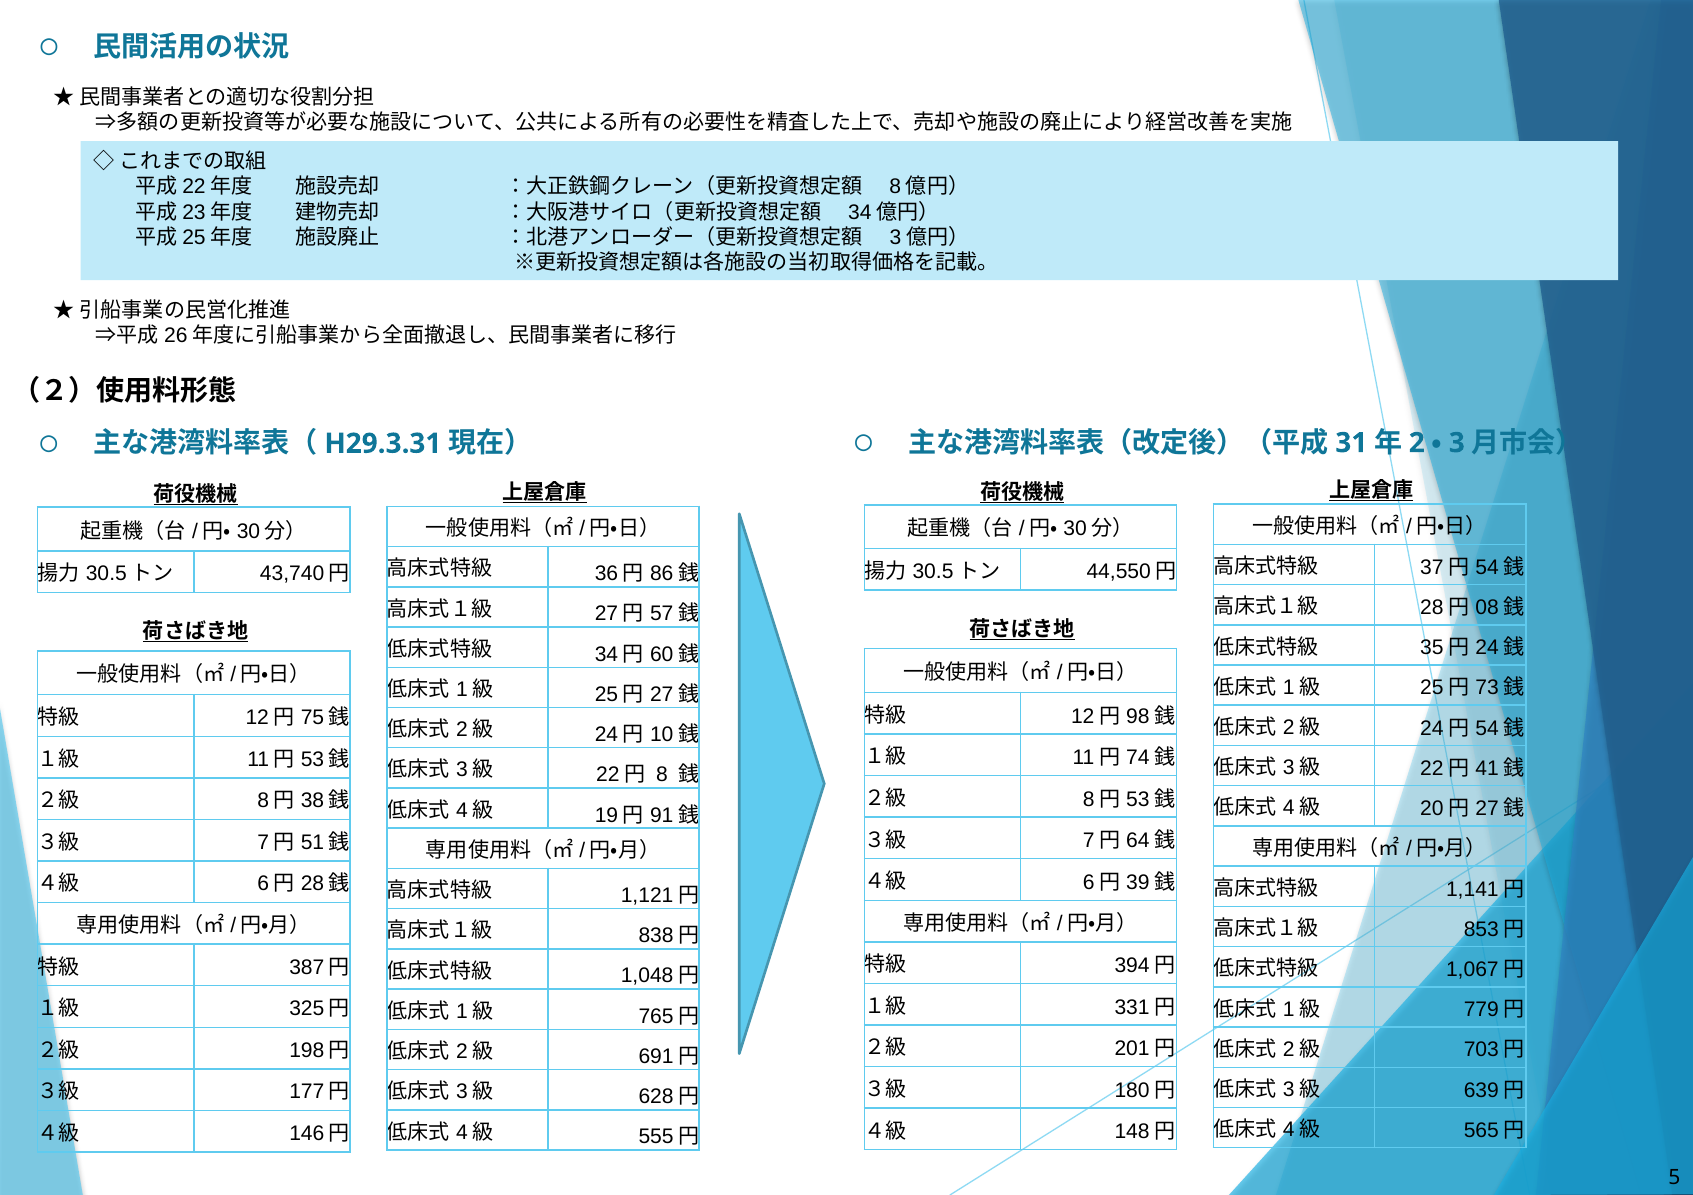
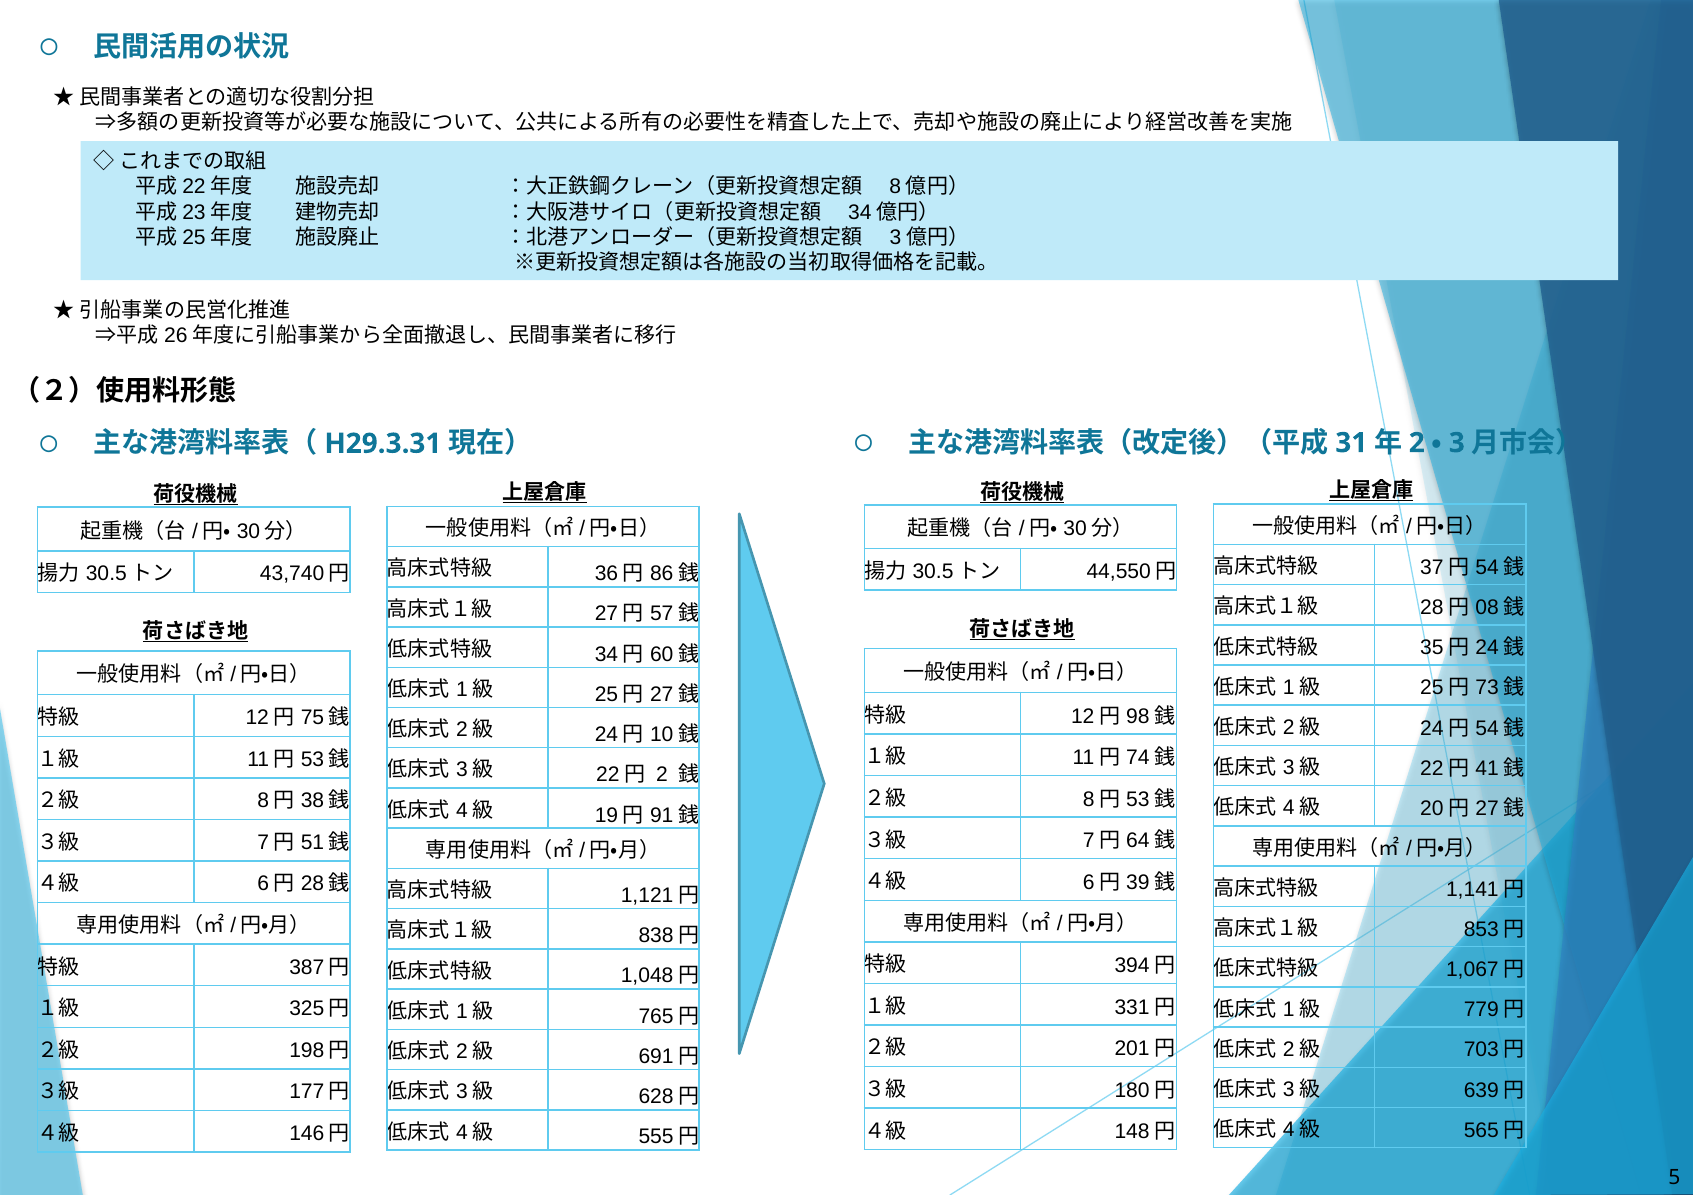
8 at (662, 775): 8 -> 2
